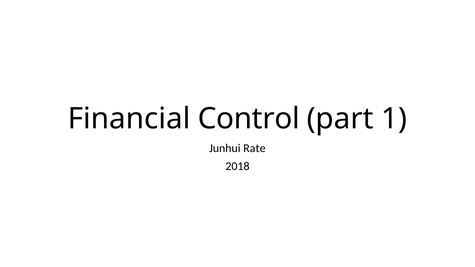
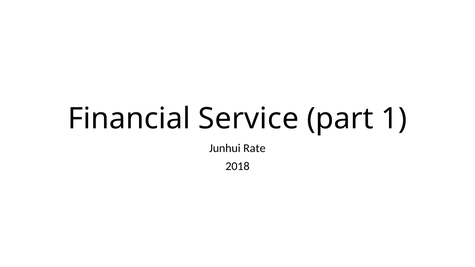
Control: Control -> Service
